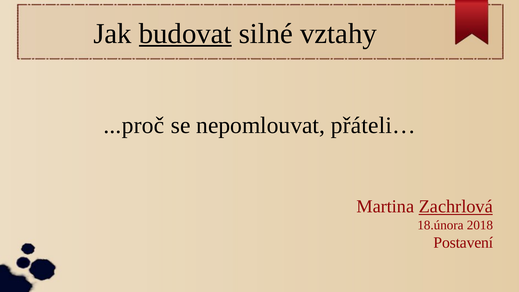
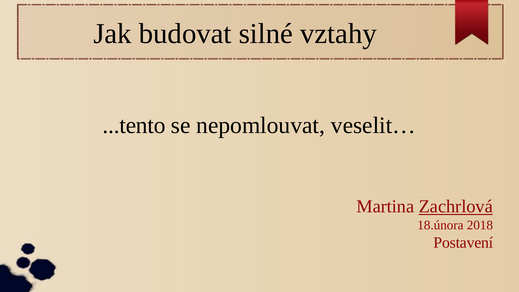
budovat underline: present -> none
...proč: ...proč -> ...tento
přáteli…: přáteli… -> veselit…
